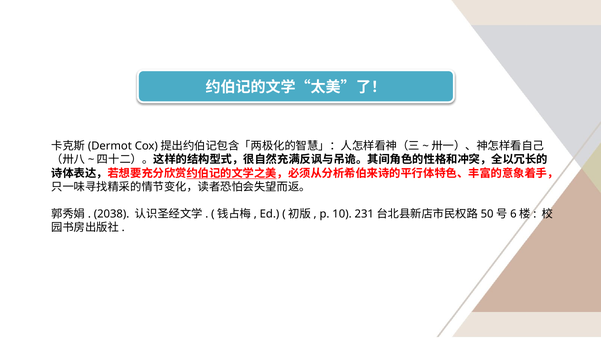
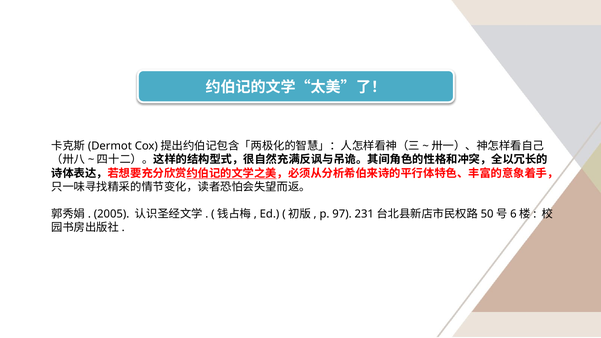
2038: 2038 -> 2005
10: 10 -> 97
